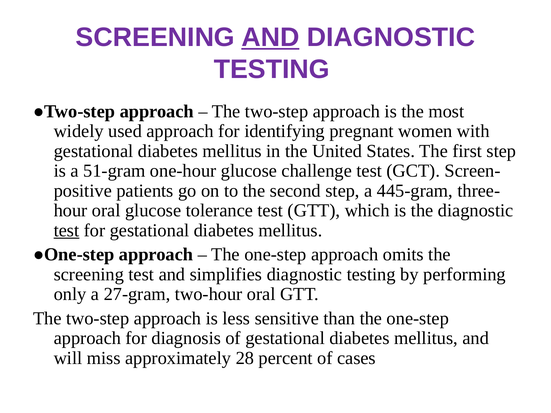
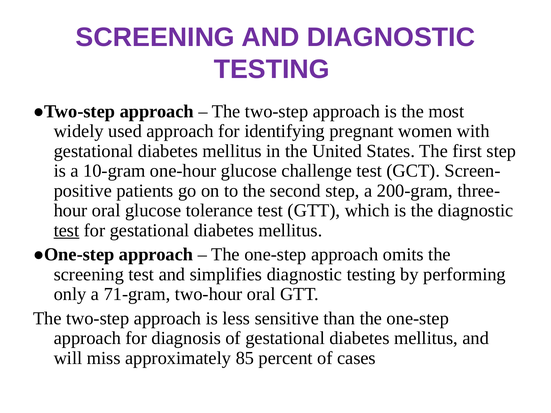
AND at (270, 37) underline: present -> none
51-gram: 51-gram -> 10-gram
445-gram: 445-gram -> 200-gram
27-gram: 27-gram -> 71-gram
28: 28 -> 85
